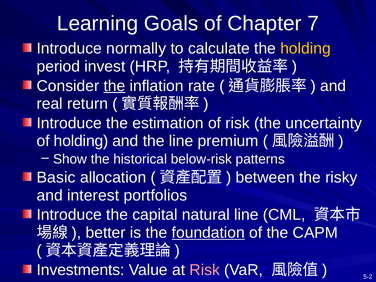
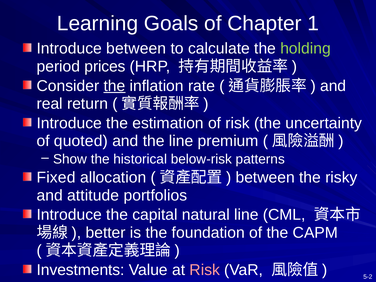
7: 7 -> 1
Introduce normally: normally -> between
holding at (306, 49) colour: yellow -> light green
invest: invest -> prices
of holding: holding -> quoted
Basic: Basic -> Fixed
interest: interest -> attitude
foundation underline: present -> none
